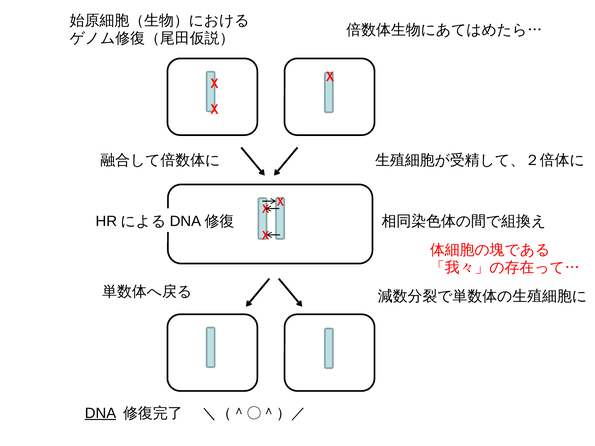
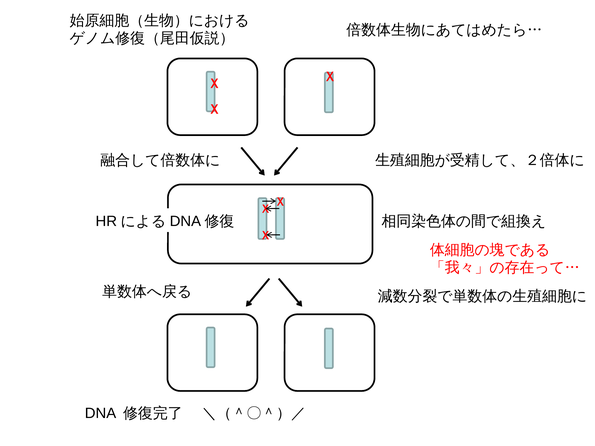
DNA underline: present -> none
